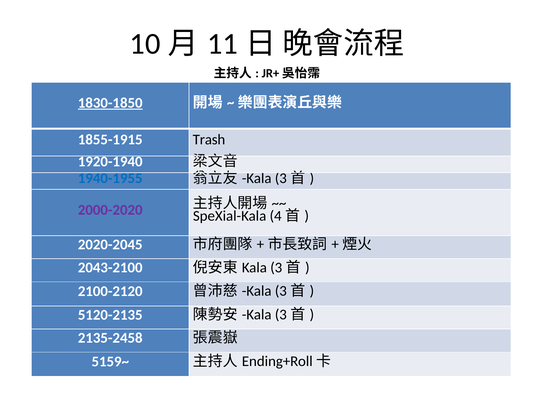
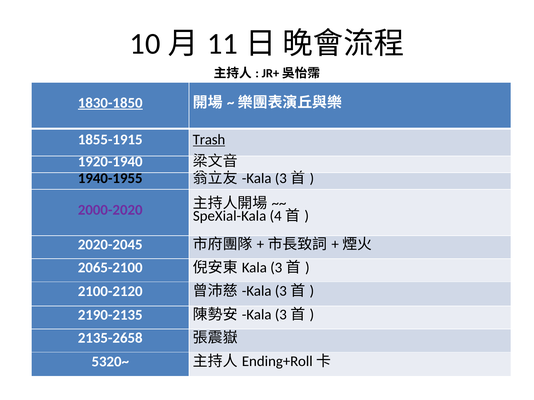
Trash underline: none -> present
1940-1955 colour: blue -> black
2043-2100: 2043-2100 -> 2065-2100
5120-2135: 5120-2135 -> 2190-2135
2135-2458: 2135-2458 -> 2135-2658
5159~: 5159~ -> 5320~
